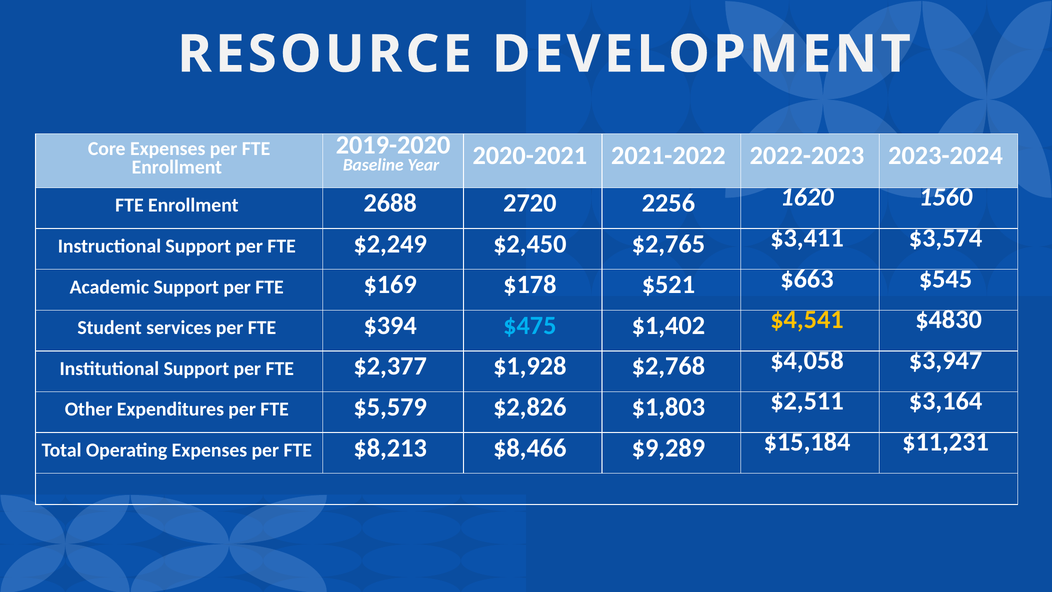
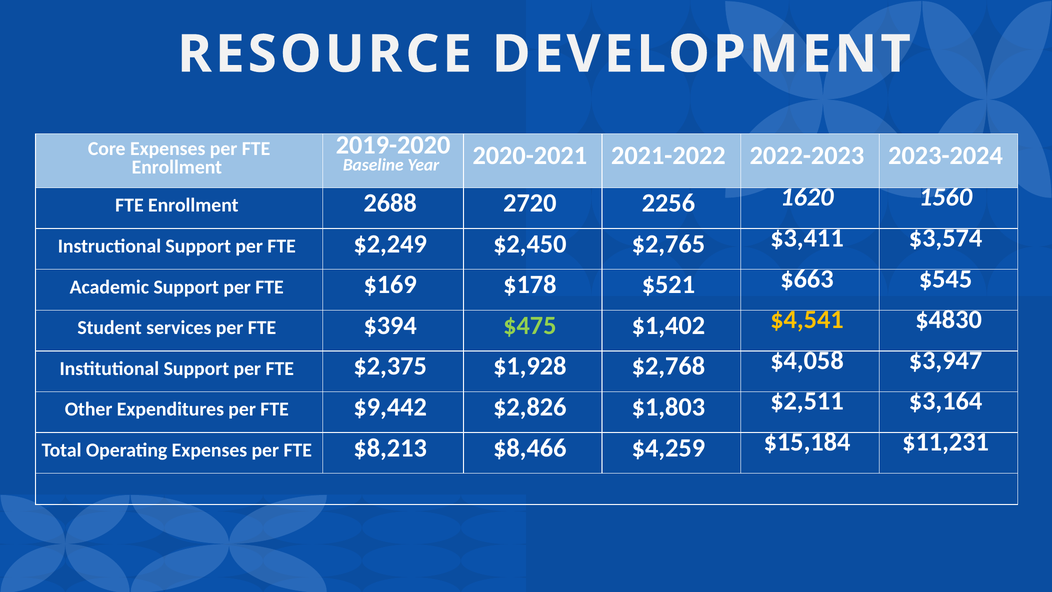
$475 colour: light blue -> light green
$2,377: $2,377 -> $2,375
$5,579: $5,579 -> $9,442
$9,289: $9,289 -> $4,259
